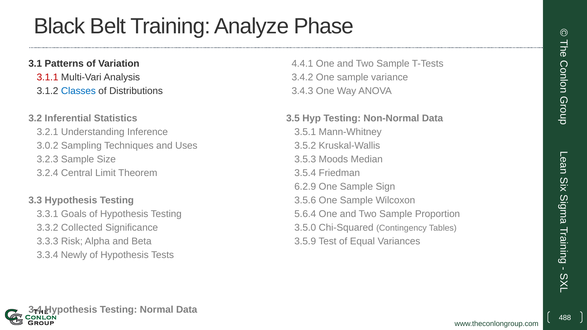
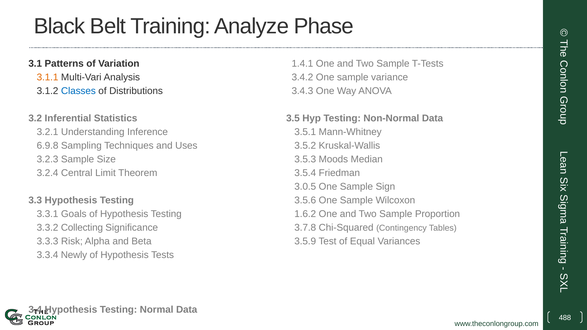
4.4.1: 4.4.1 -> 1.4.1
3.1.1 colour: red -> orange
3.0.2: 3.0.2 -> 6.9.8
6.2.9: 6.2.9 -> 3.0.5
5.6.4: 5.6.4 -> 1.6.2
Collected: Collected -> Collecting
3.5.0: 3.5.0 -> 3.7.8
